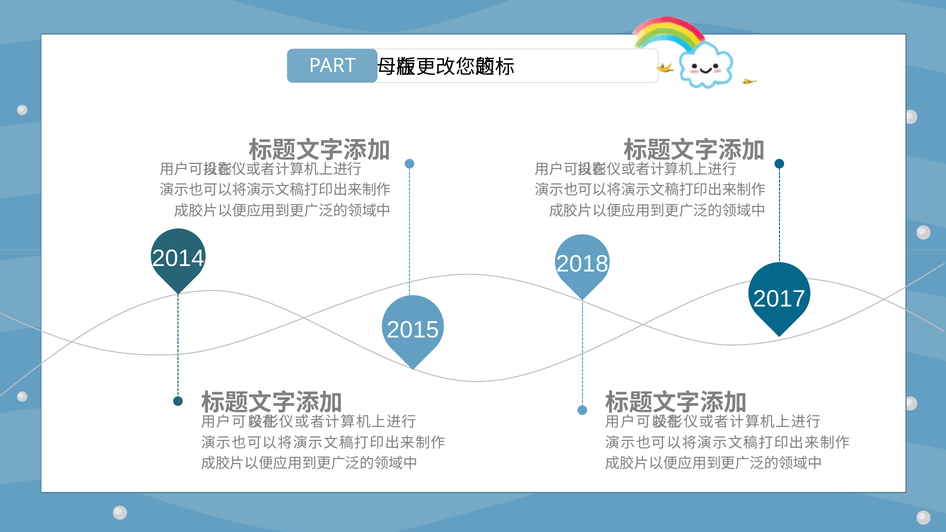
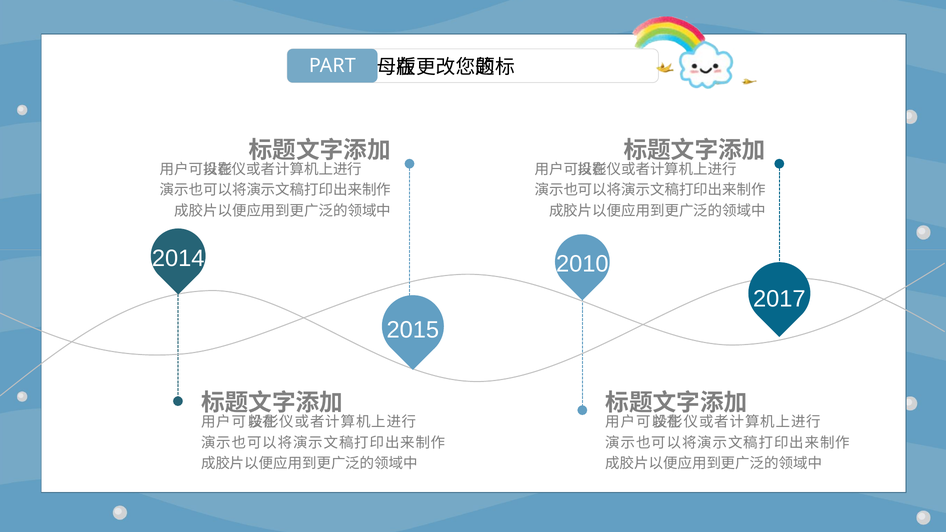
2018: 2018 -> 2010
